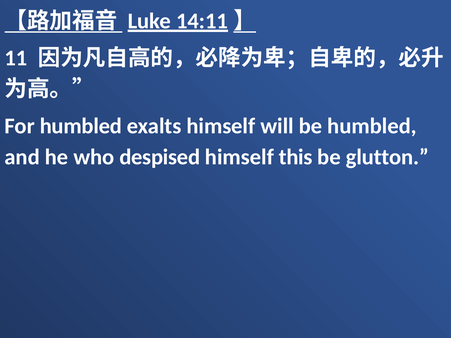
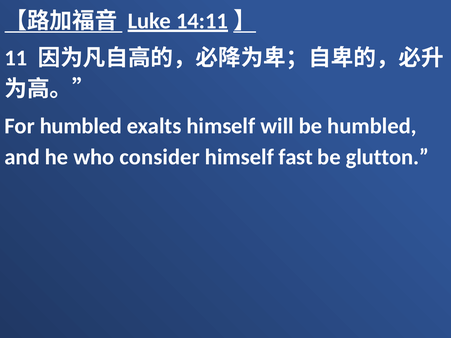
despised: despised -> consider
this: this -> fast
